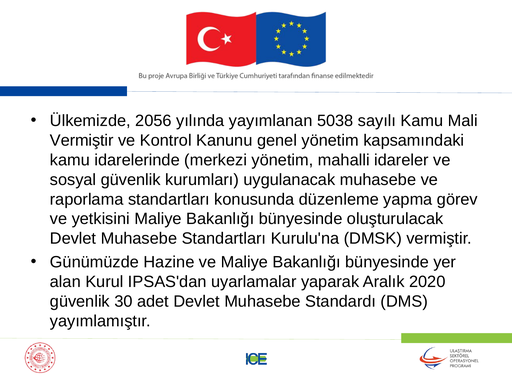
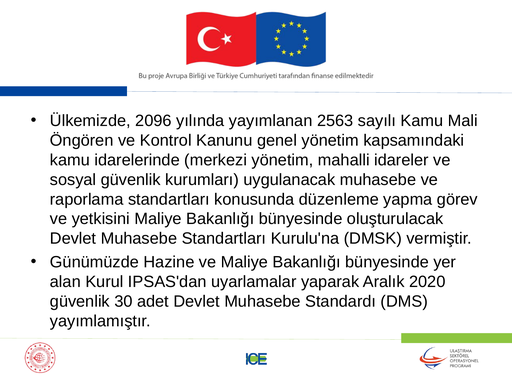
2056: 2056 -> 2096
5038: 5038 -> 2563
Vermiştir at (82, 140): Vermiştir -> Öngören
